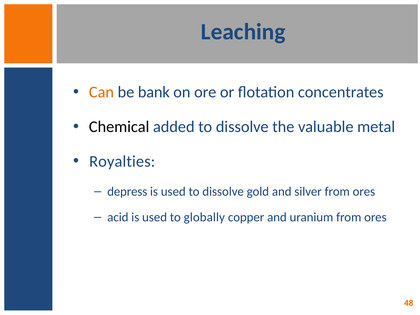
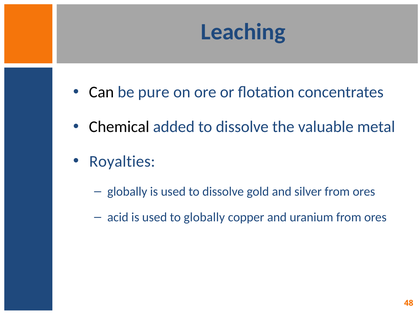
Can colour: orange -> black
bank: bank -> pure
depress at (127, 192): depress -> globally
